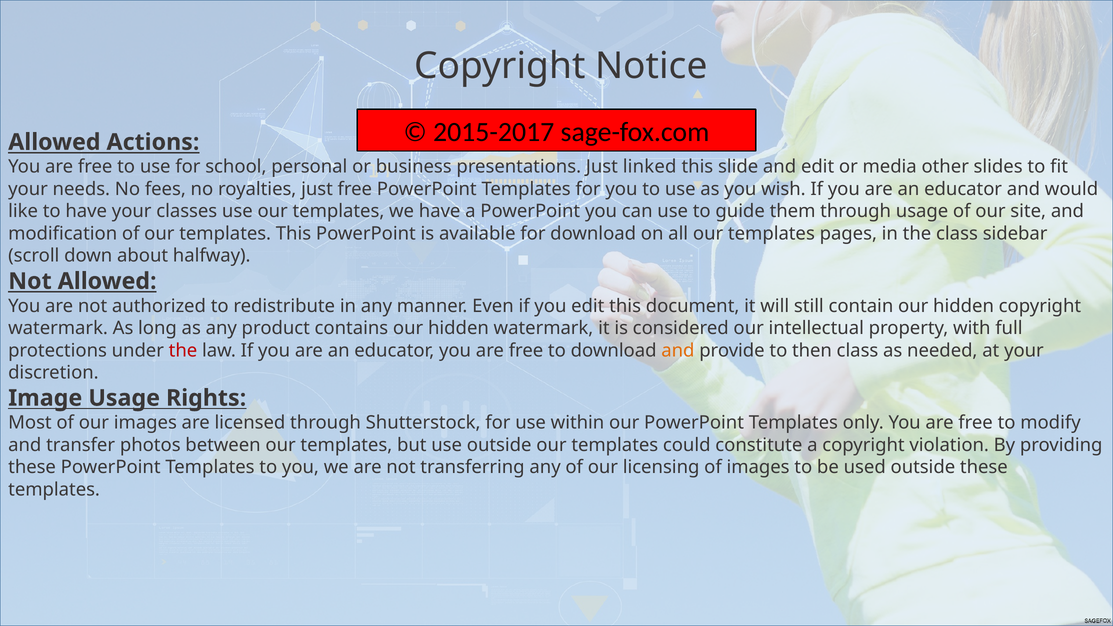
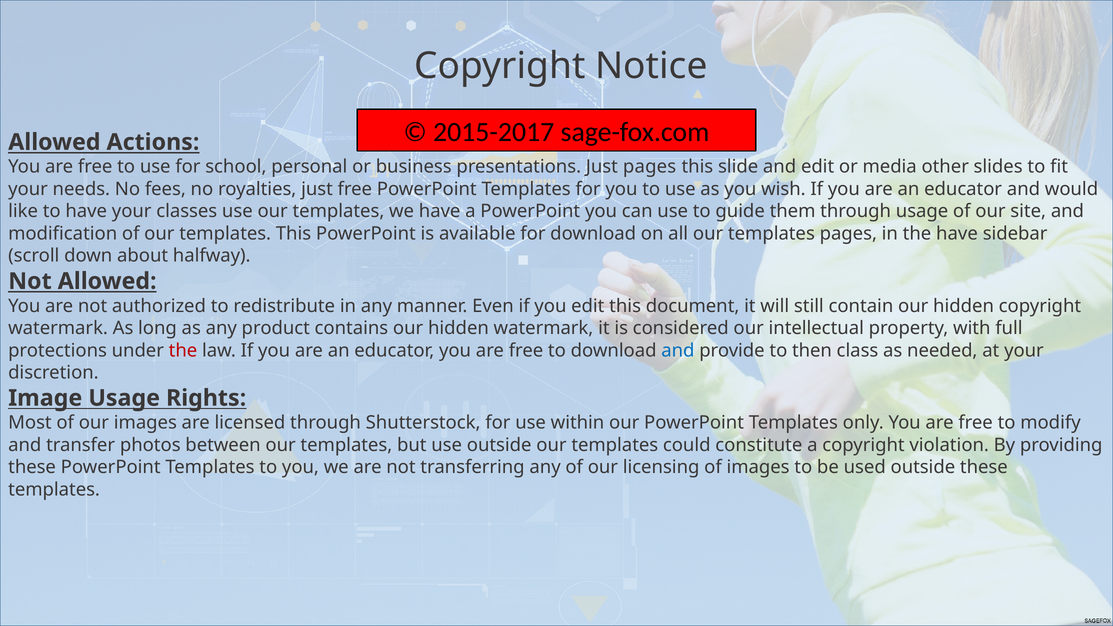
Just linked: linked -> pages
the class: class -> have
and at (678, 350) colour: orange -> blue
